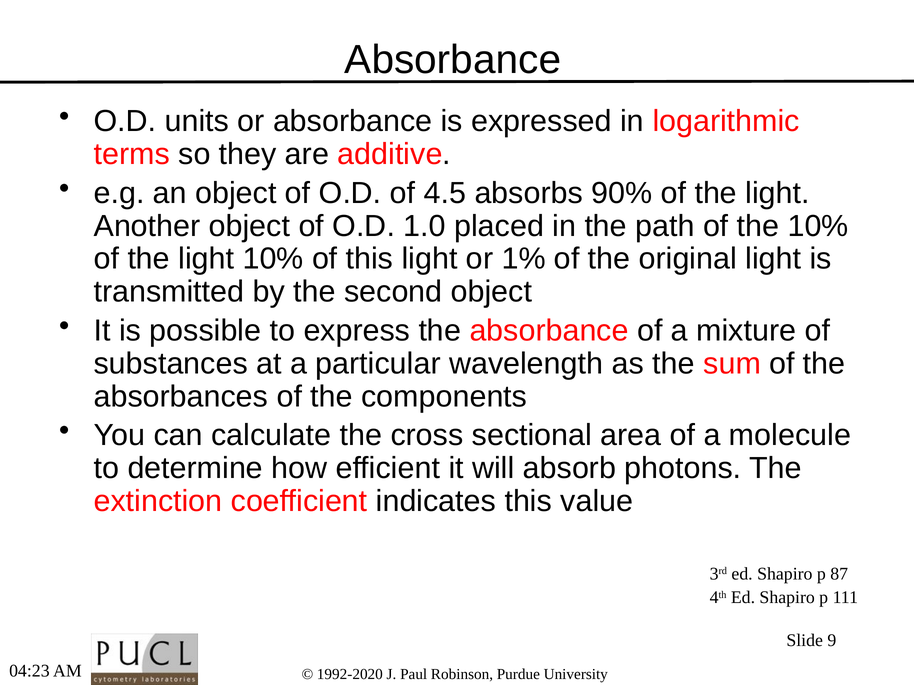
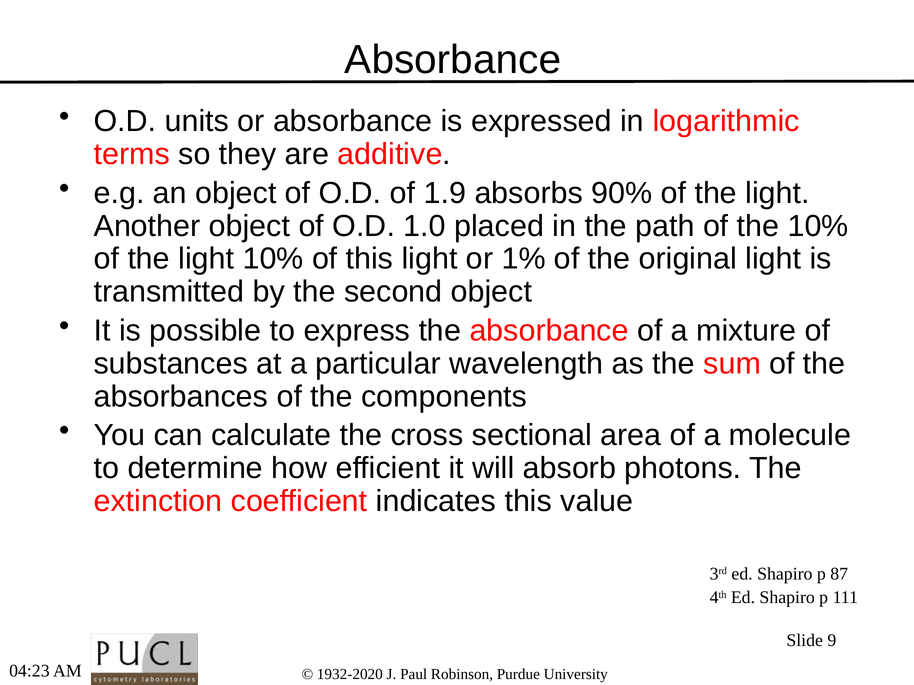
4.5: 4.5 -> 1.9
1992-2020: 1992-2020 -> 1932-2020
